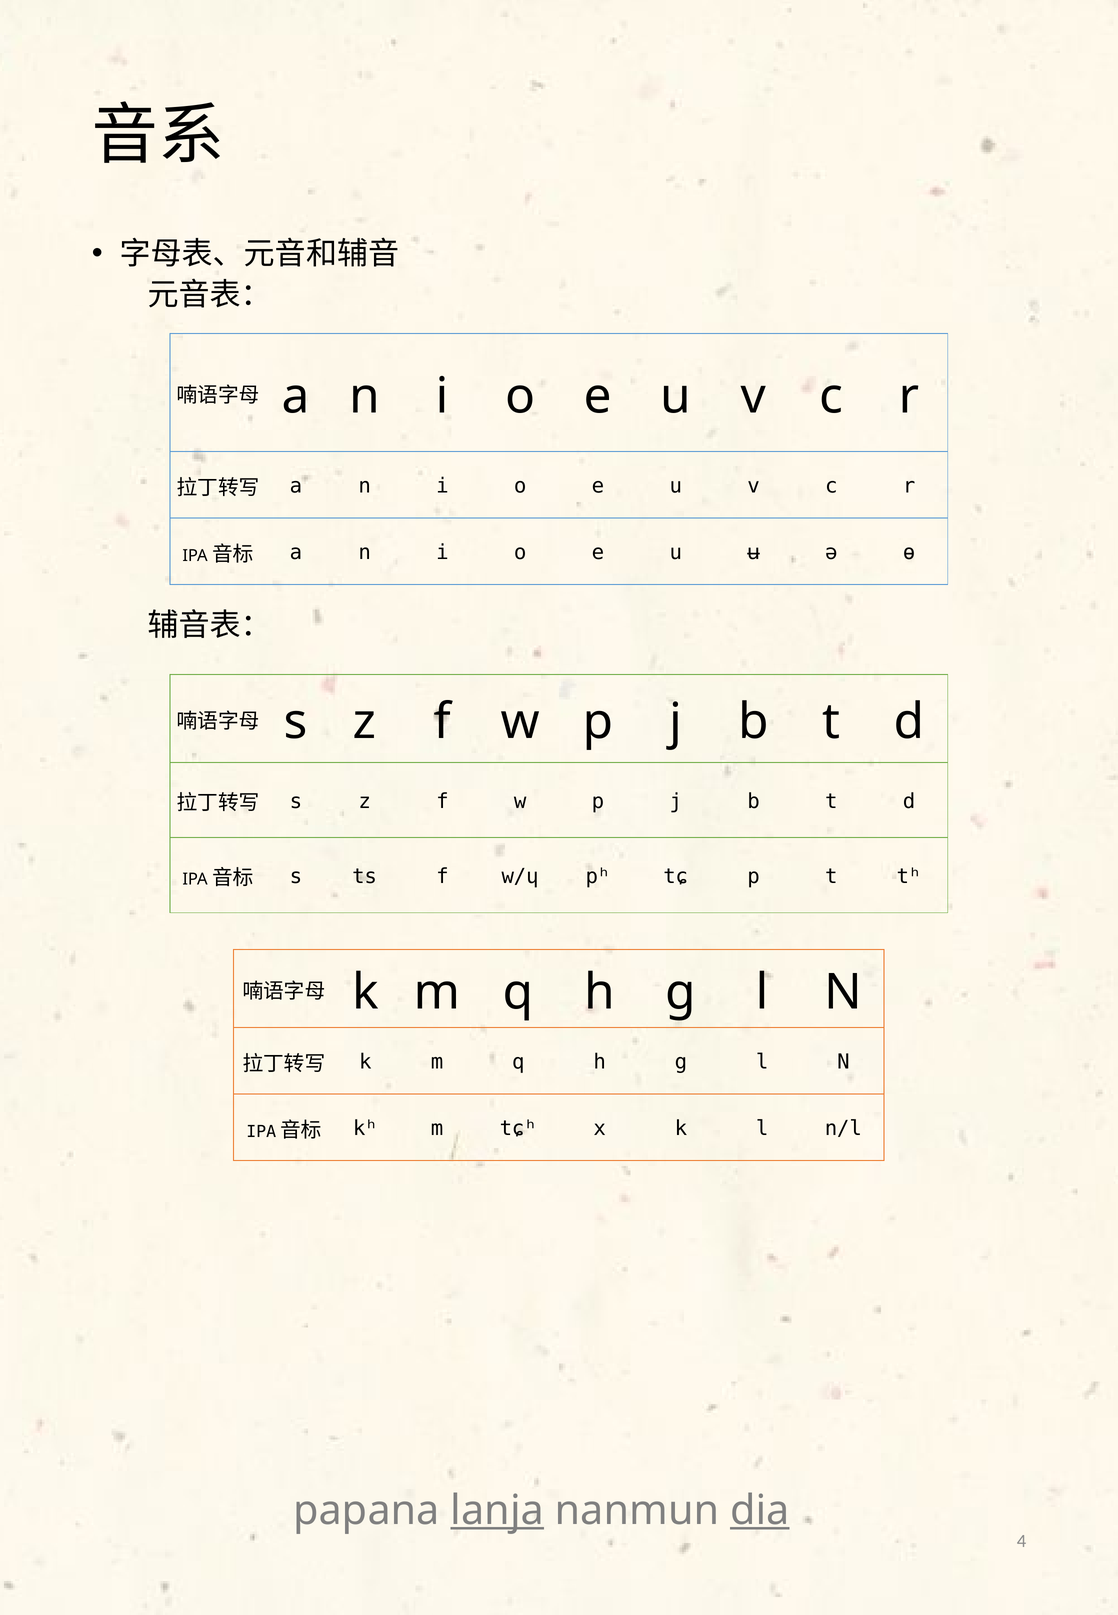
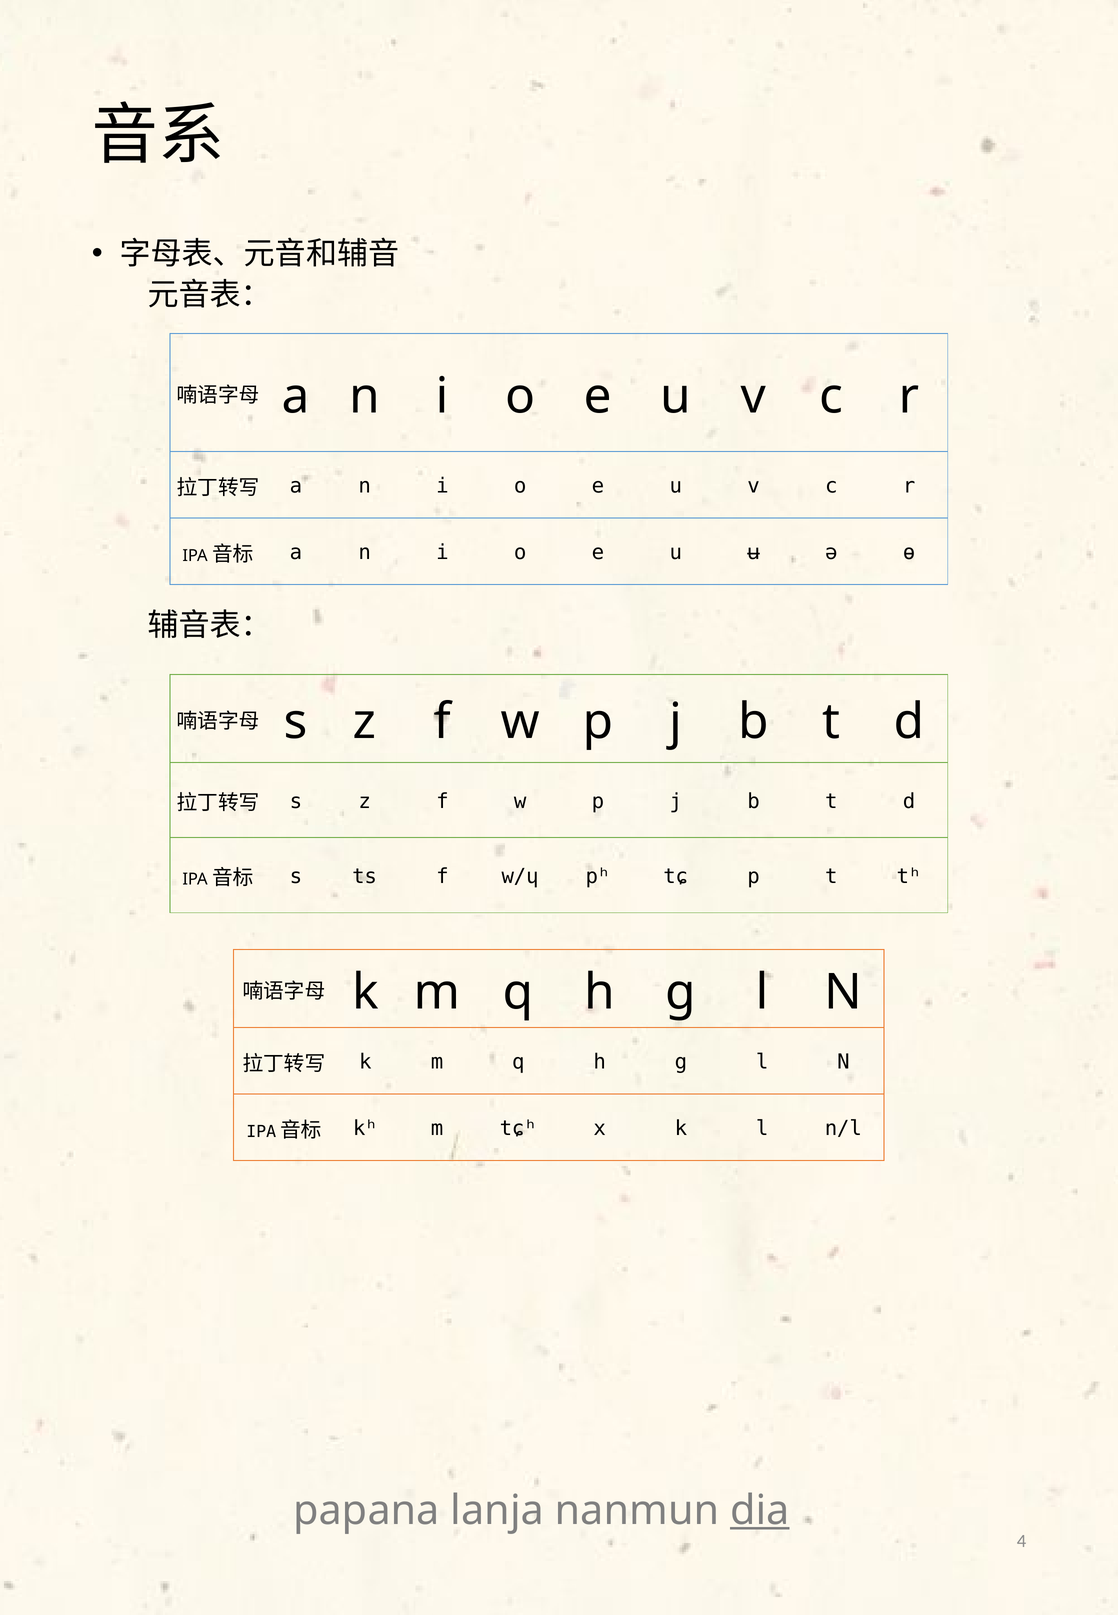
lanja underline: present -> none
